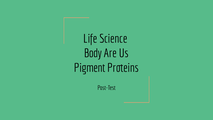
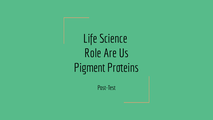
Body: Body -> Role
